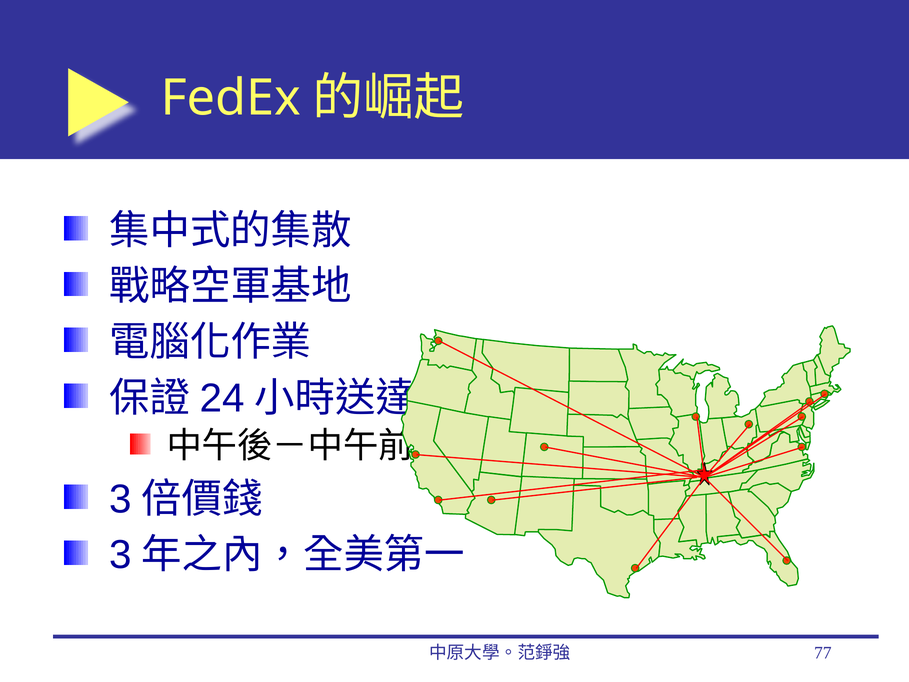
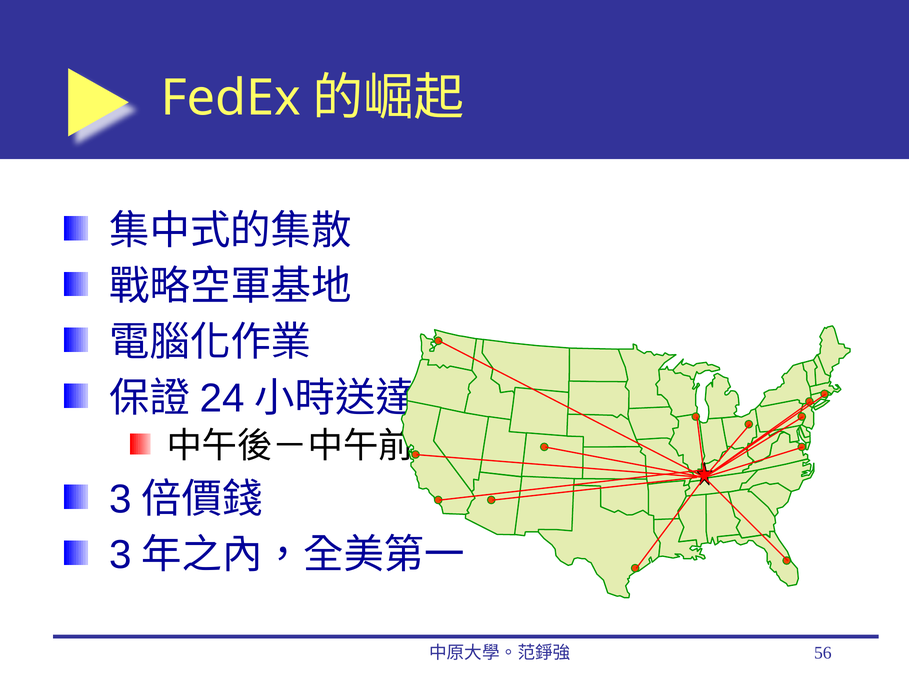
77: 77 -> 56
